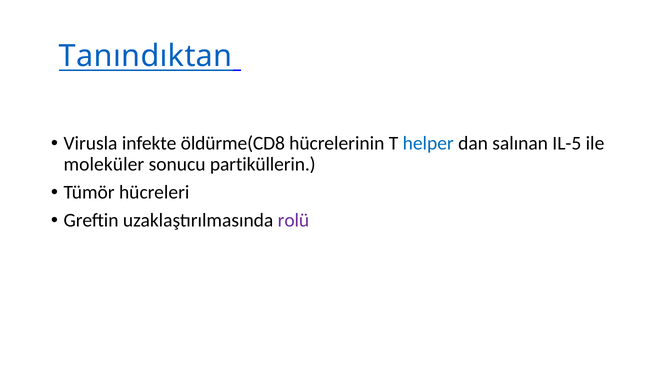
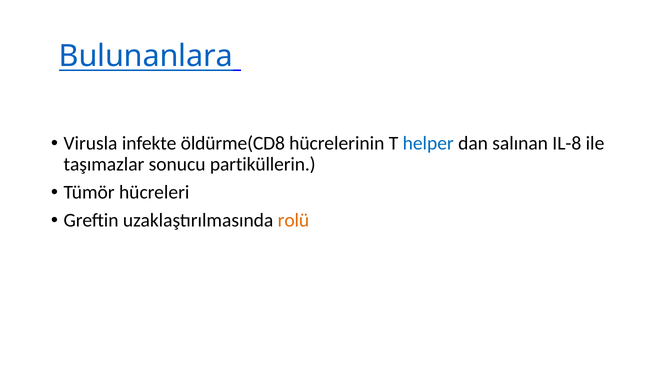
Tanındıktan: Tanındıktan -> Bulunanlara
IL-5: IL-5 -> IL-8
moleküler: moleküler -> taşımazlar
rolü colour: purple -> orange
